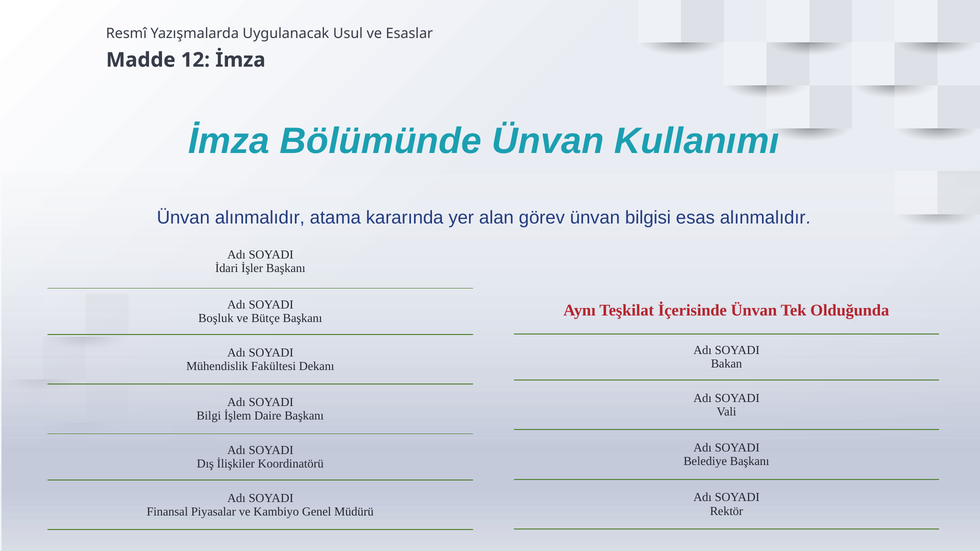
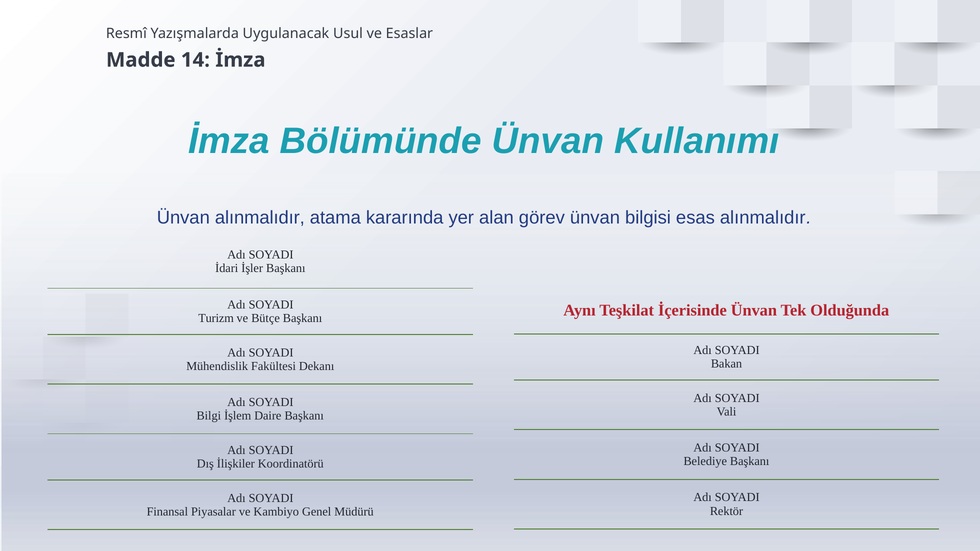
12: 12 -> 14
Boşluk: Boşluk -> Turizm
